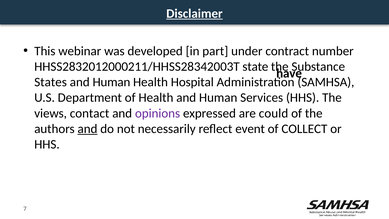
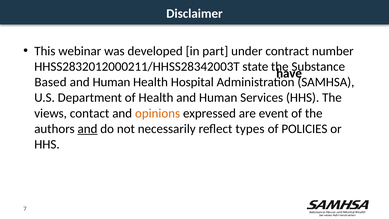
Disclaimer underline: present -> none
States: States -> Based
opinions colour: purple -> orange
could: could -> event
event: event -> types
COLLECT: COLLECT -> POLICIES
